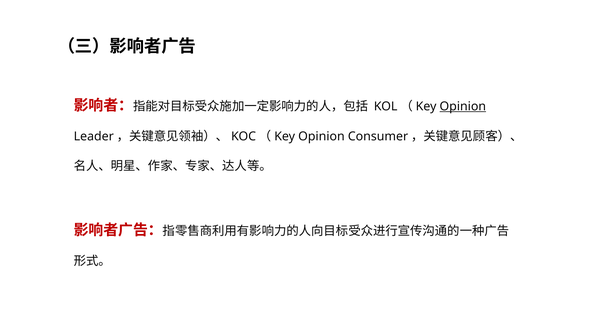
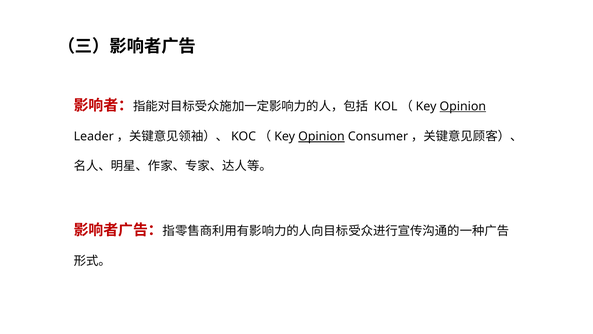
Opinion at (321, 136) underline: none -> present
